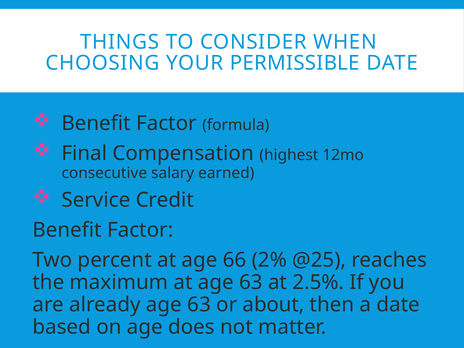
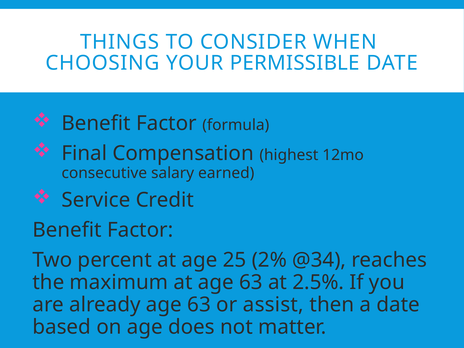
66: 66 -> 25
@25: @25 -> @34
about: about -> assist
